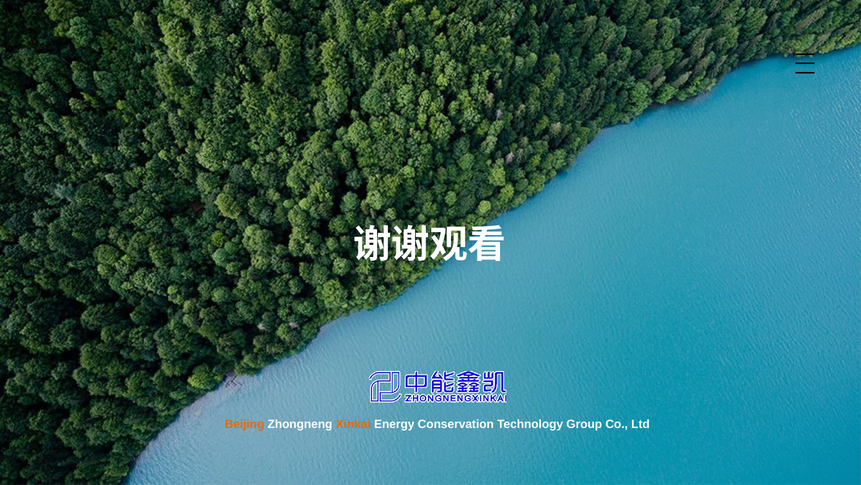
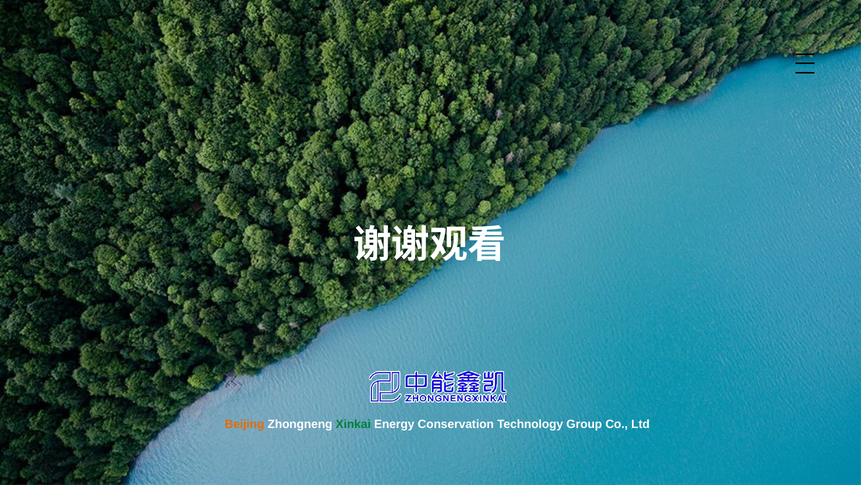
Xinkai colour: orange -> green
